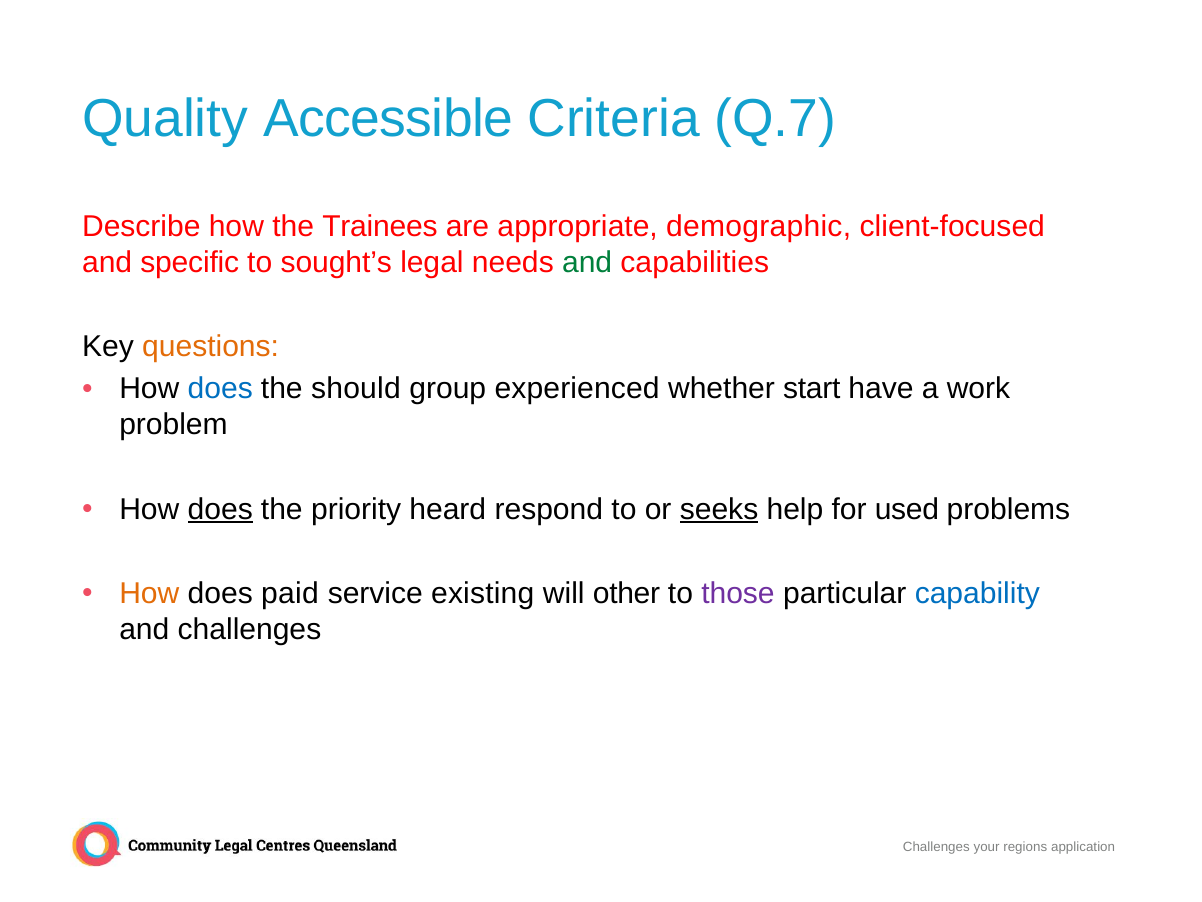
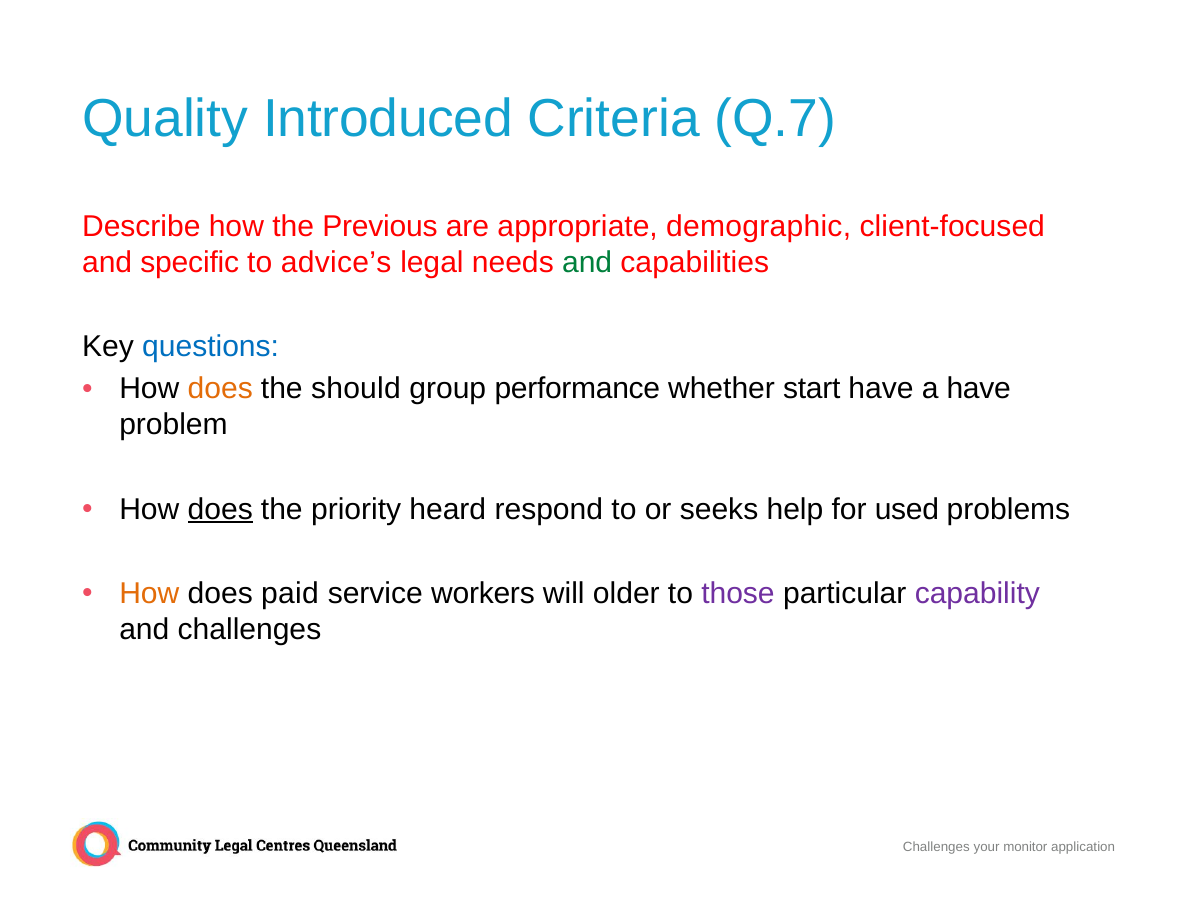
Accessible: Accessible -> Introduced
Trainees: Trainees -> Previous
sought’s: sought’s -> advice’s
questions colour: orange -> blue
does at (220, 389) colour: blue -> orange
experienced: experienced -> performance
a work: work -> have
seeks underline: present -> none
existing: existing -> workers
other: other -> older
capability colour: blue -> purple
regions: regions -> monitor
